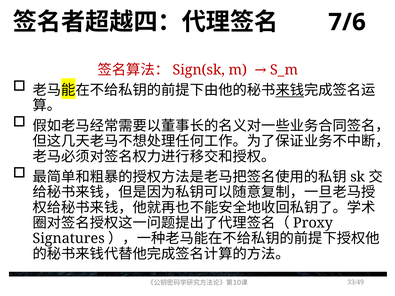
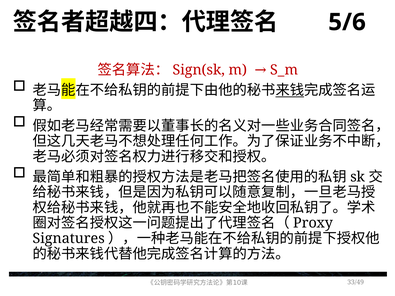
7/6: 7/6 -> 5/6
